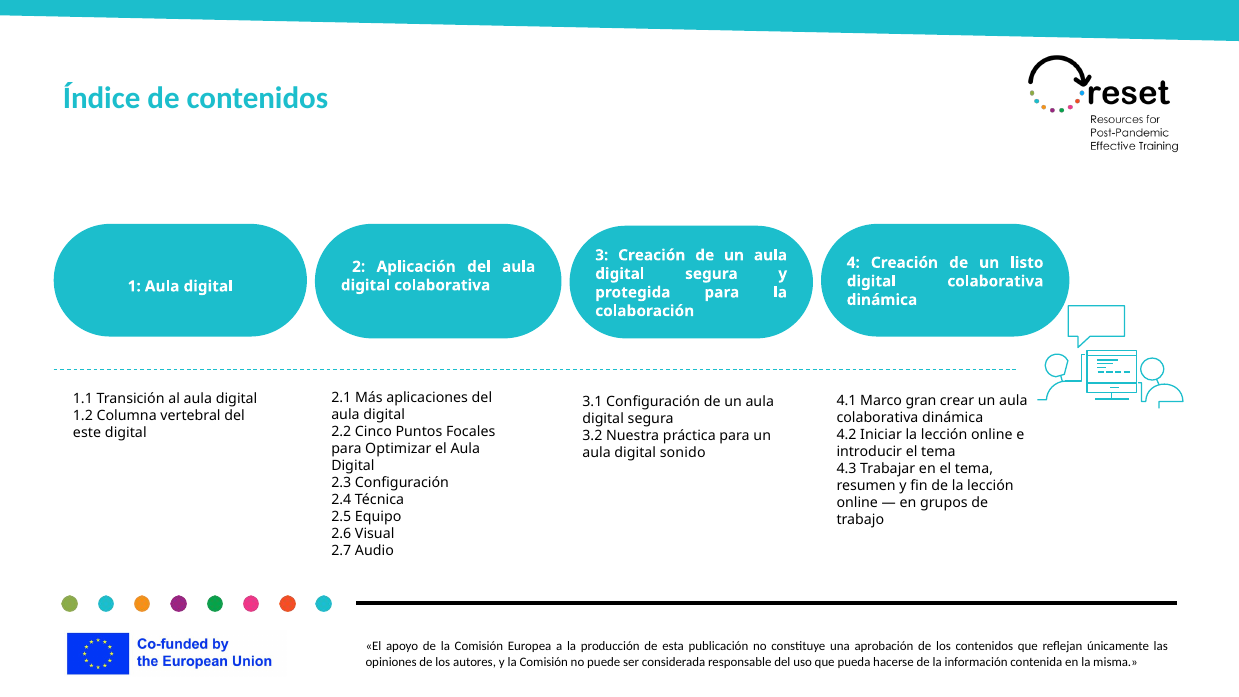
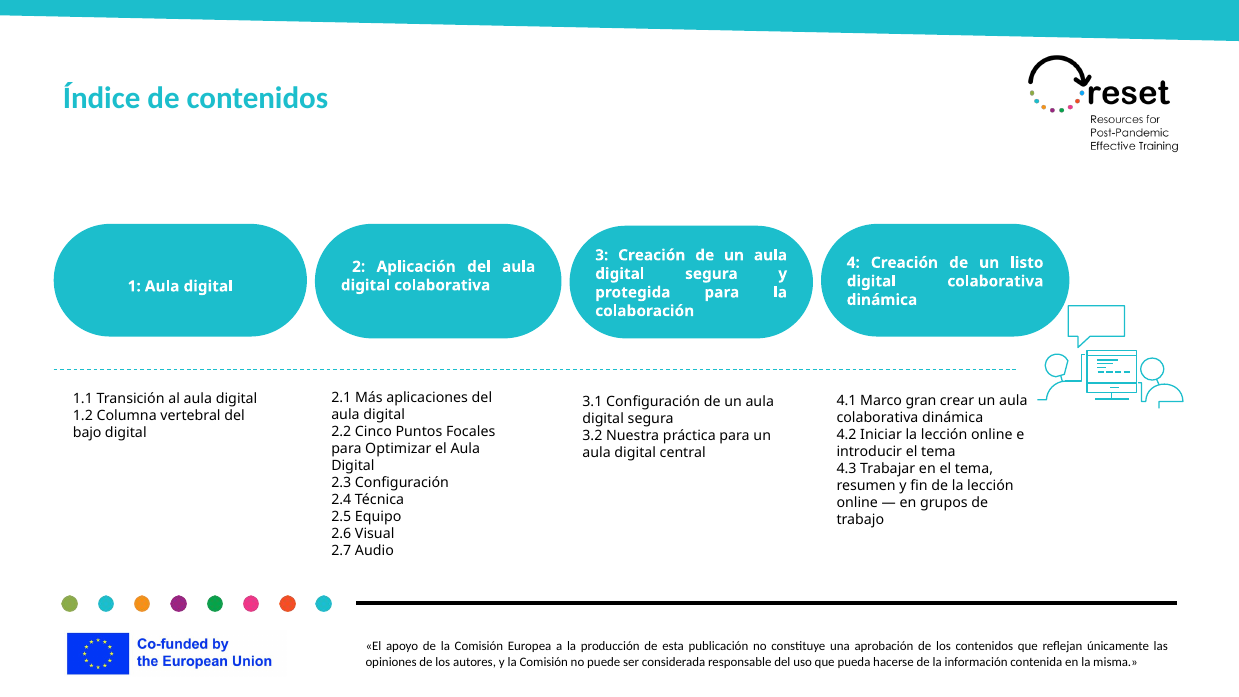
este: este -> bajo
sonido: sonido -> central
